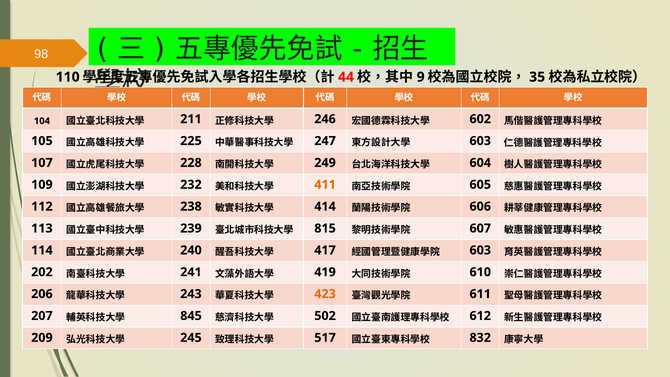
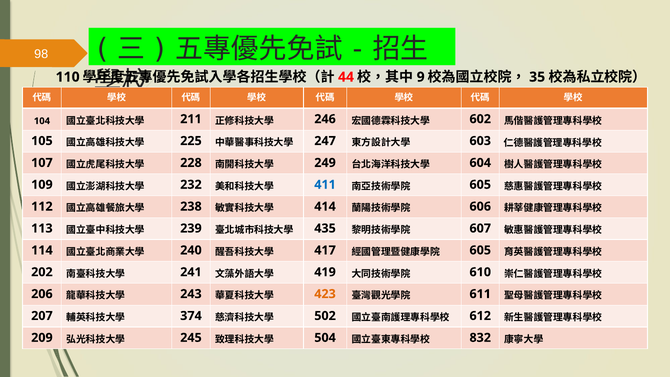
411 colour: orange -> blue
815: 815 -> 435
603 at (480, 250): 603 -> 605
845: 845 -> 374
517: 517 -> 504
